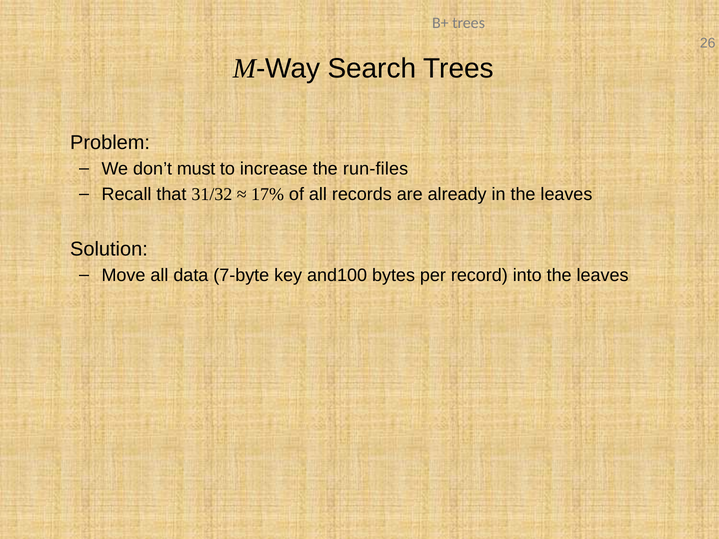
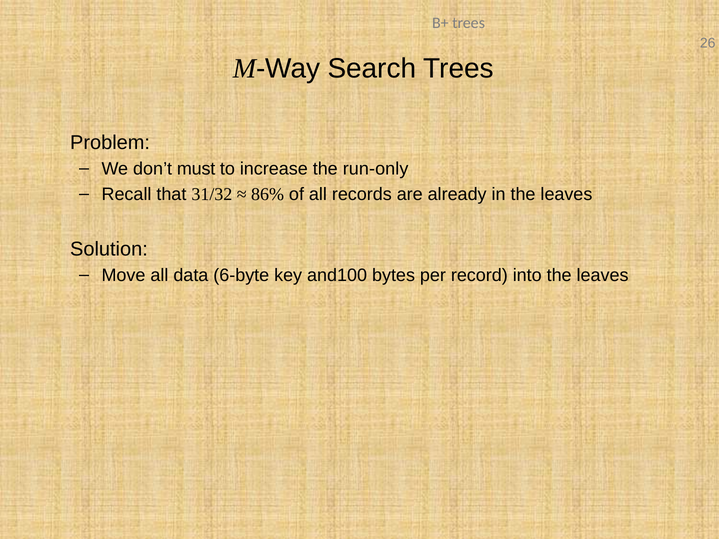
run-files: run-files -> run-only
17%: 17% -> 86%
7-byte: 7-byte -> 6-byte
